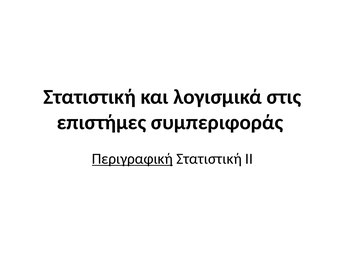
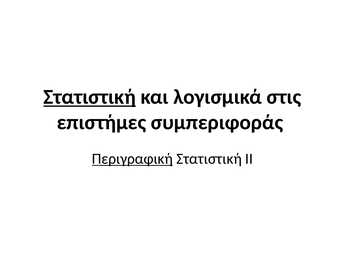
Στατιστική at (90, 97) underline: none -> present
